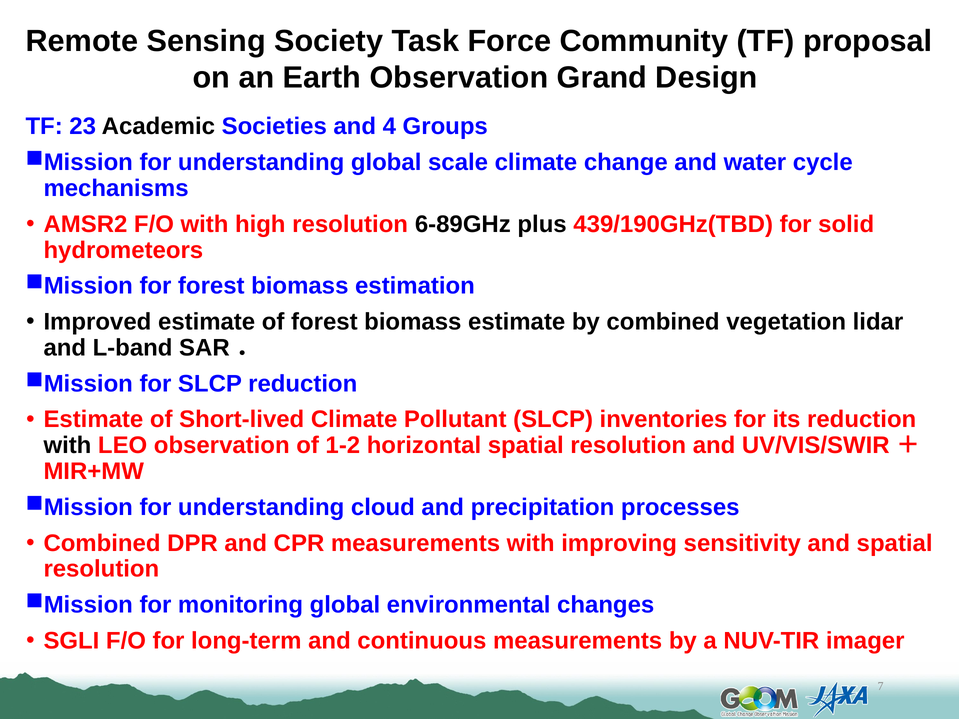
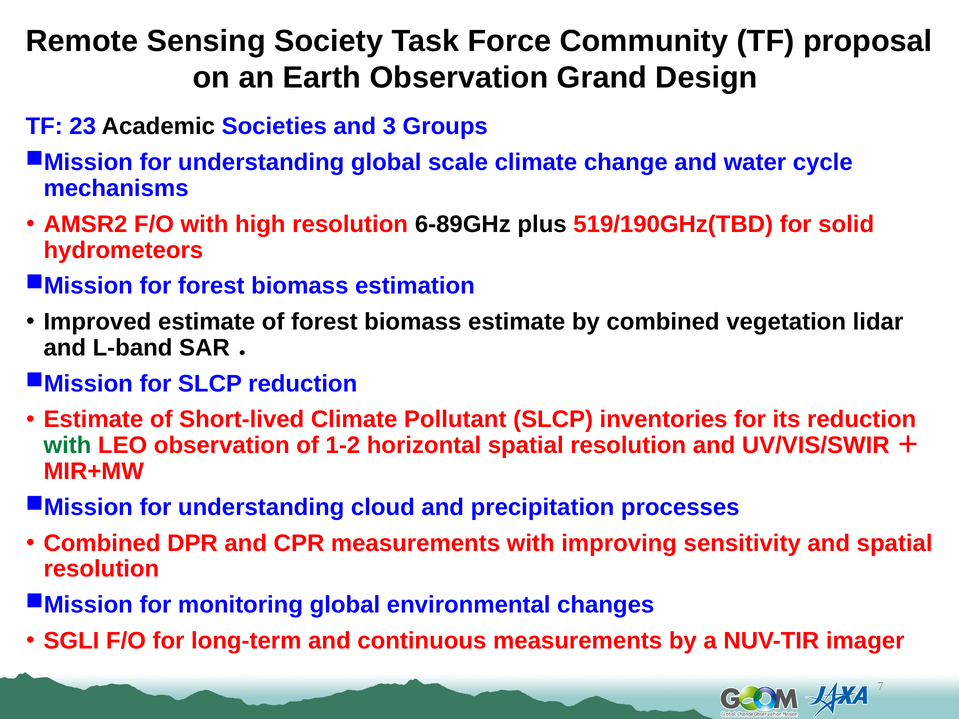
4: 4 -> 3
439/190GHz(TBD: 439/190GHz(TBD -> 519/190GHz(TBD
with at (67, 446) colour: black -> green
